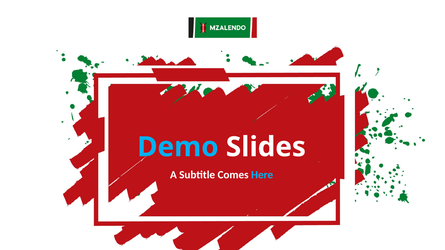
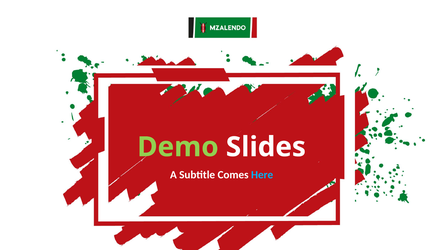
Demo colour: light blue -> light green
